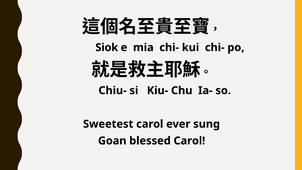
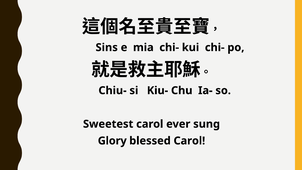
Siok: Siok -> Sins
Goan: Goan -> Glory
